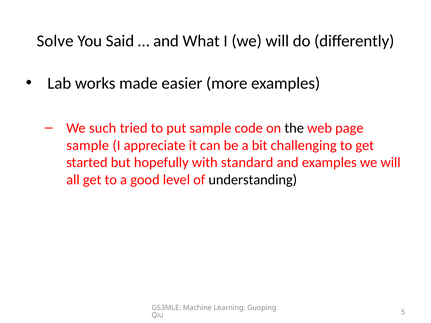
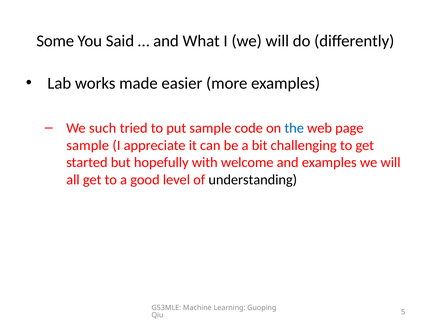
Solve: Solve -> Some
the colour: black -> blue
standard: standard -> welcome
